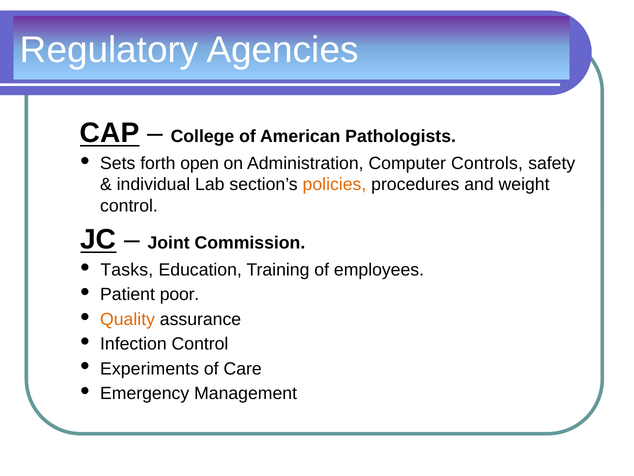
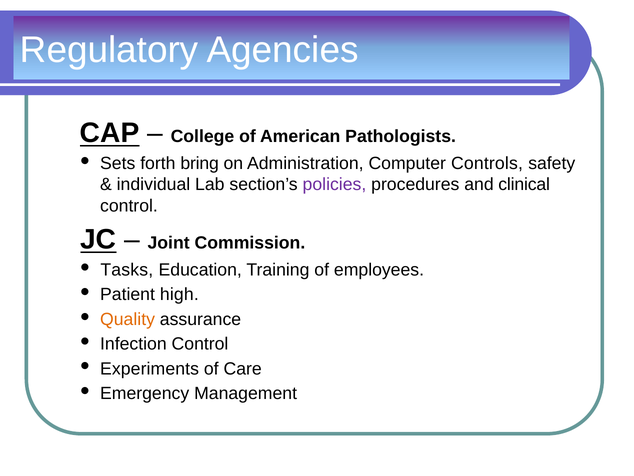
open: open -> bring
policies colour: orange -> purple
weight: weight -> clinical
poor: poor -> high
